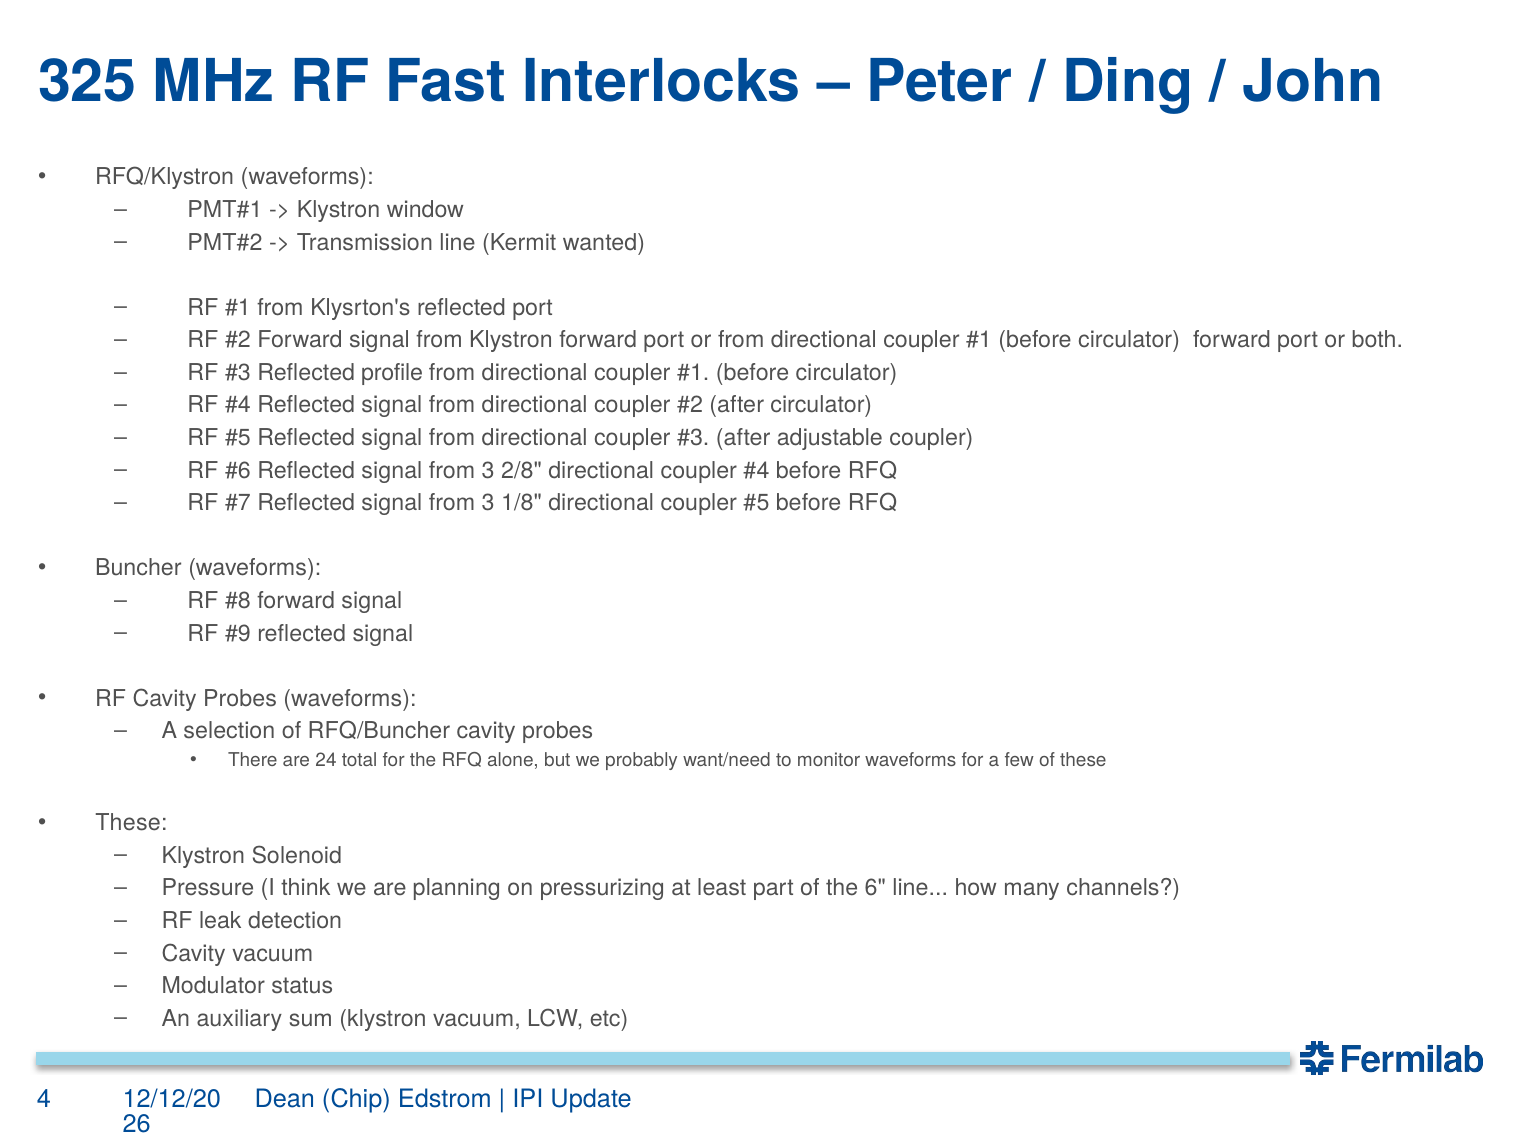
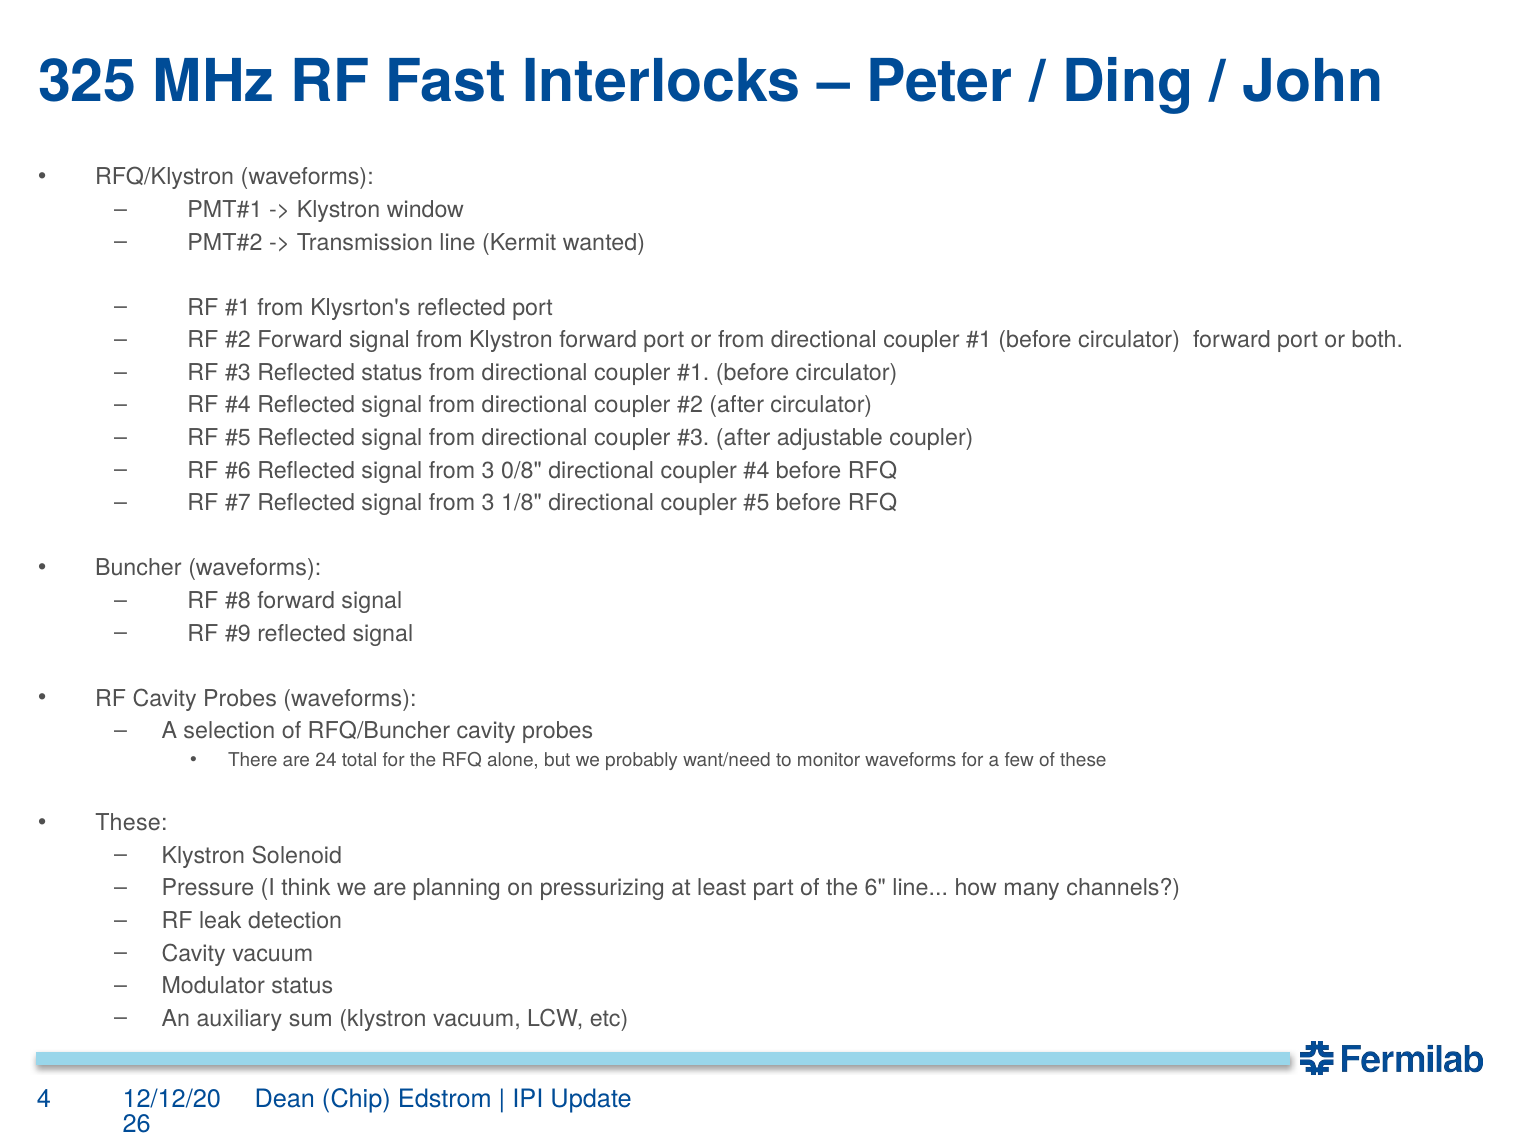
Reflected profile: profile -> status
2/8: 2/8 -> 0/8
